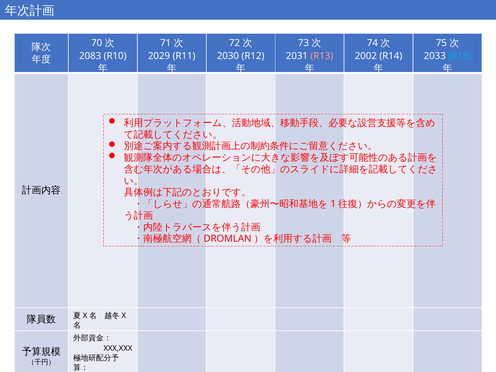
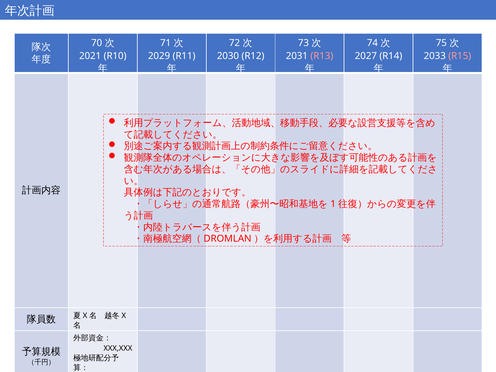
2083: 2083 -> 2021
2002: 2002 -> 2027
R15 colour: light blue -> pink
